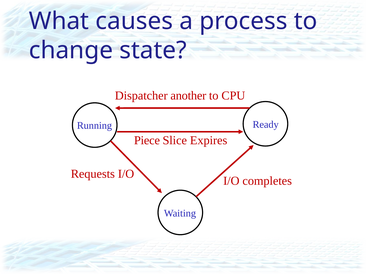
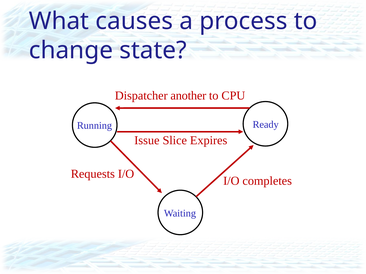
Piece: Piece -> Issue
